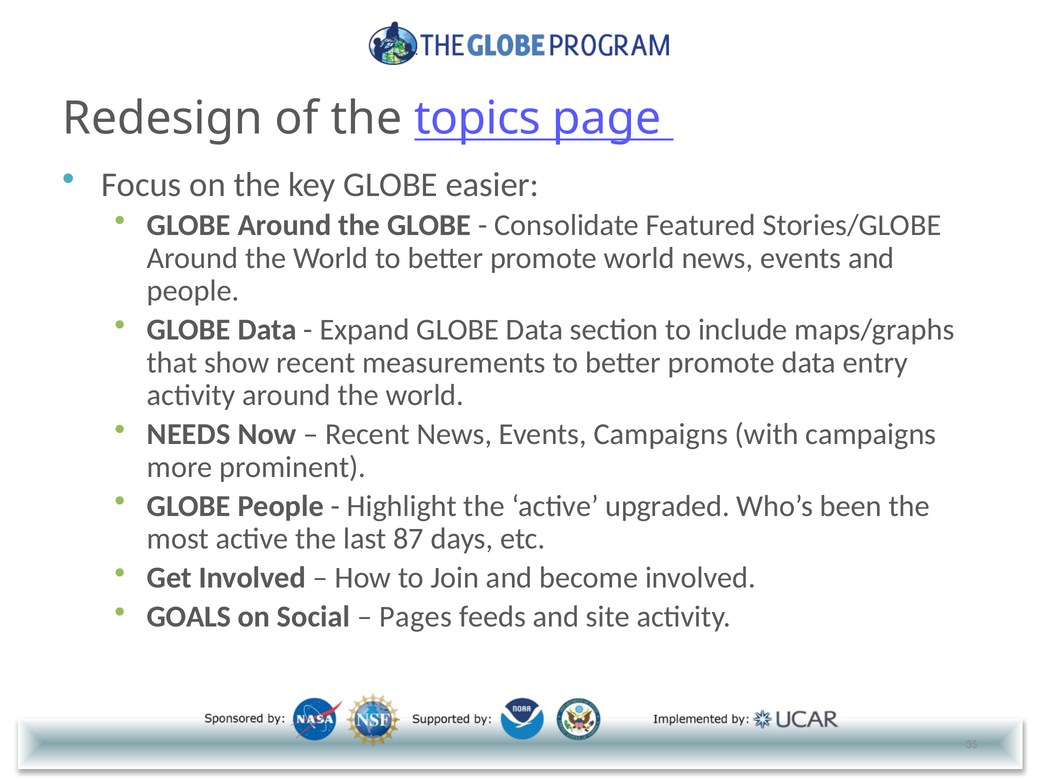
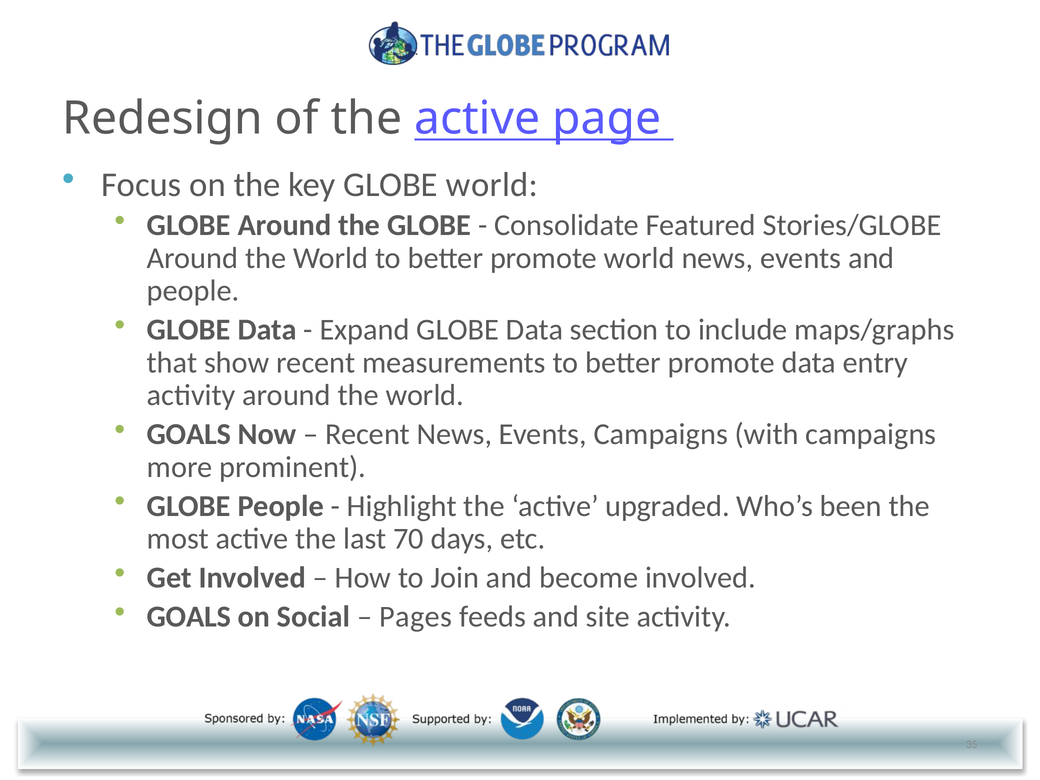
of the topics: topics -> active
GLOBE easier: easier -> world
NEEDS at (189, 434): NEEDS -> GOALS
87: 87 -> 70
